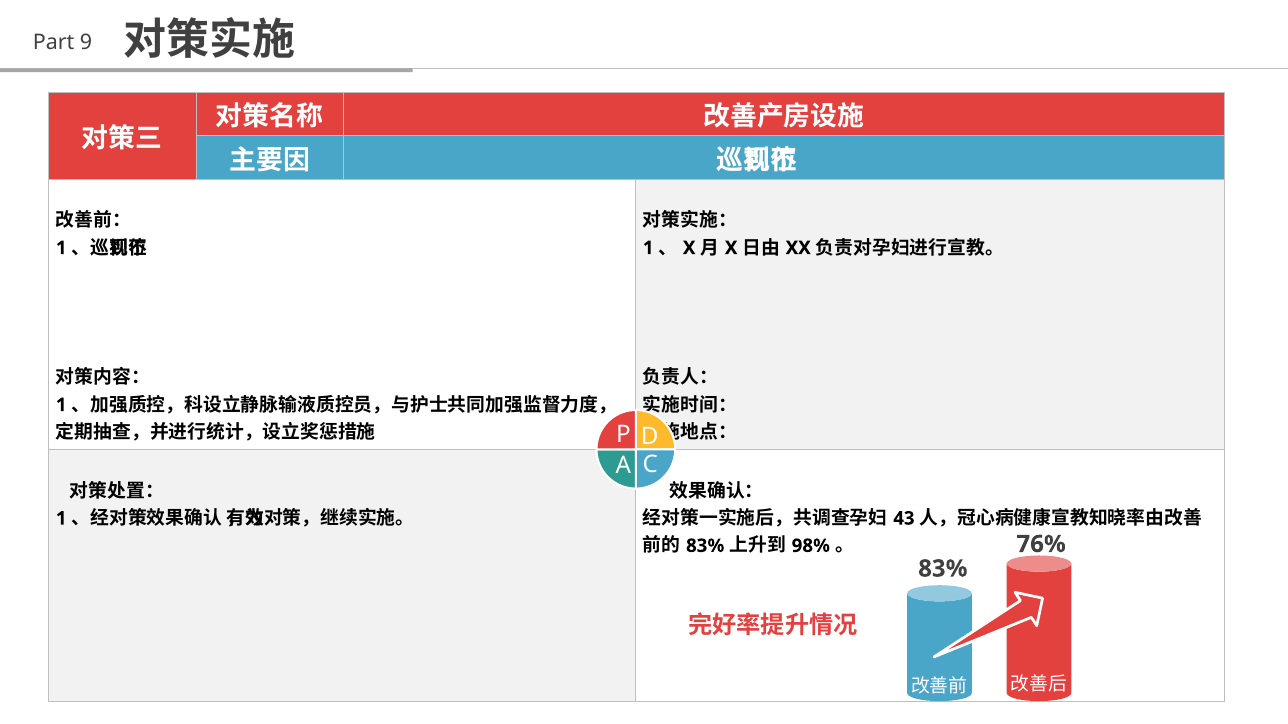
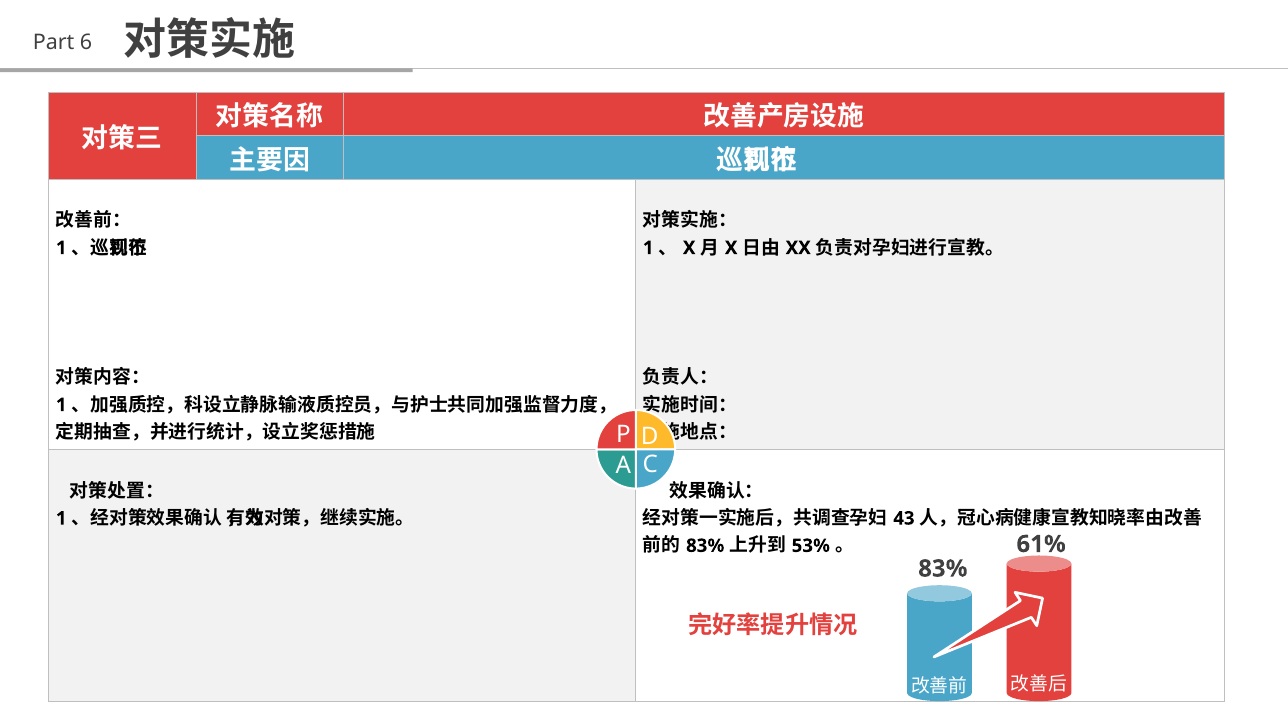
9: 9 -> 6
98%: 98% -> 53%
76%: 76% -> 61%
